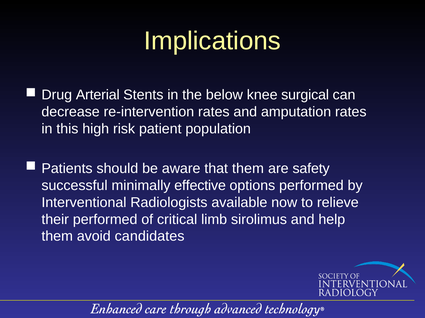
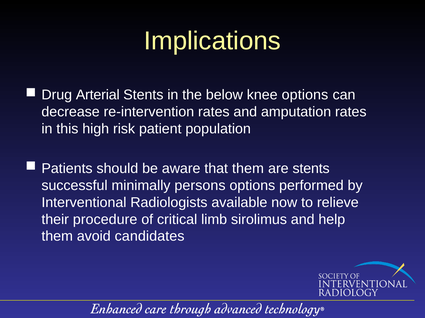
knee surgical: surgical -> options
are safety: safety -> stents
effective: effective -> persons
their performed: performed -> procedure
